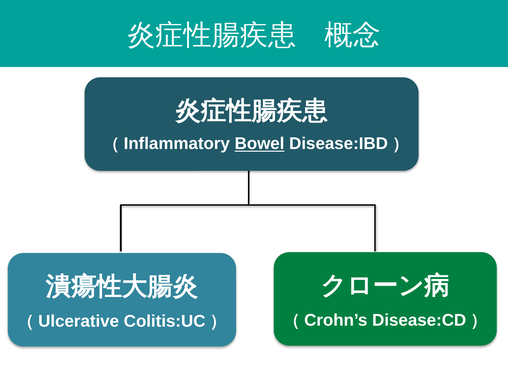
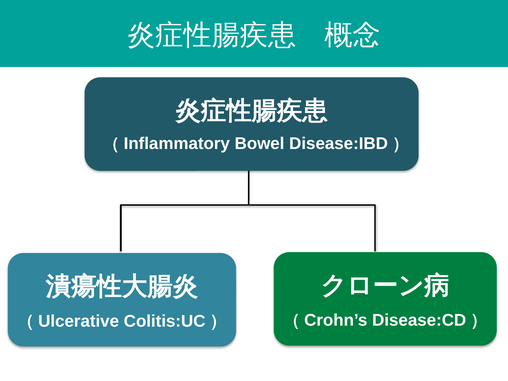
Bowel underline: present -> none
